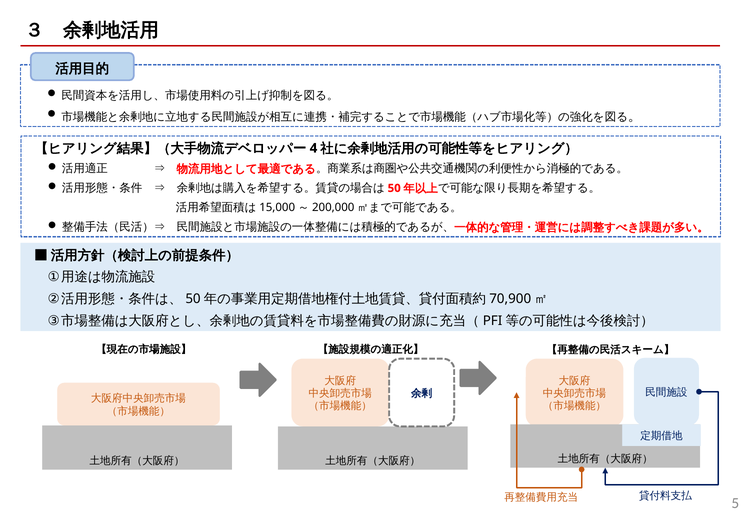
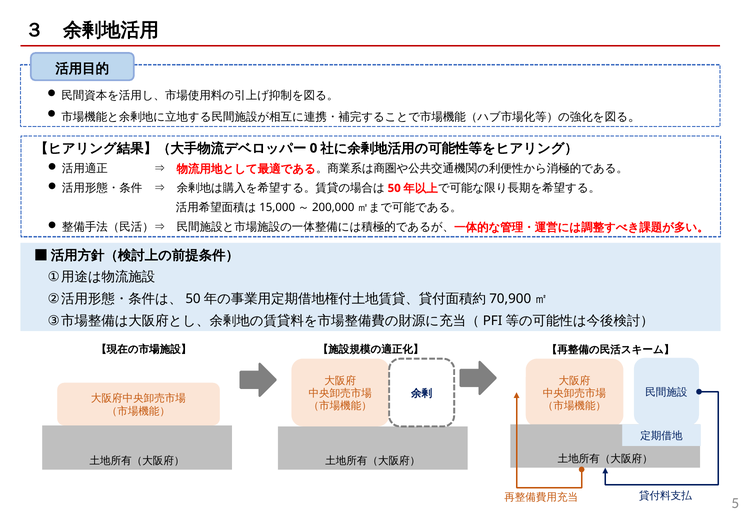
4: 4 -> 0
